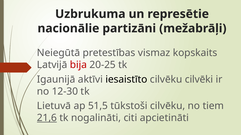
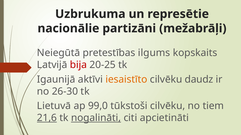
vismaz: vismaz -> ilgums
iesaistīto colour: black -> orange
cilvēki: cilvēki -> daudz
12-30: 12-30 -> 26-30
51,5: 51,5 -> 99,0
nogalināti underline: none -> present
